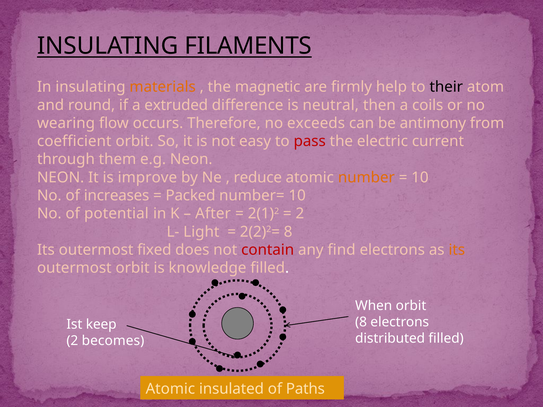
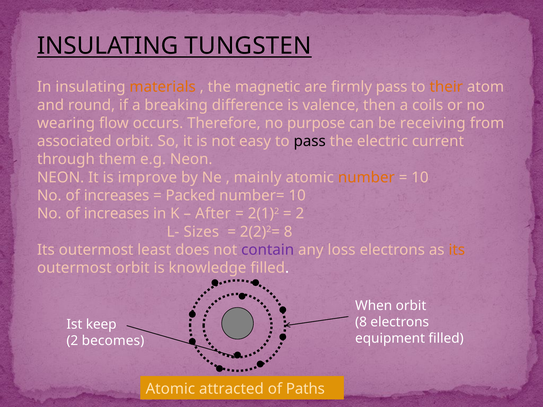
FILAMENTS: FILAMENTS -> TUNGSTEN
firmly help: help -> pass
their colour: black -> orange
extruded: extruded -> breaking
neutral: neutral -> valence
exceeds: exceeds -> purpose
antimony: antimony -> receiving
coefficient: coefficient -> associated
pass at (310, 141) colour: red -> black
reduce: reduce -> mainly
potential at (116, 214): potential -> increases
Light: Light -> Sizes
fixed: fixed -> least
contain colour: red -> purple
find: find -> loss
distributed: distributed -> equipment
insulated: insulated -> attracted
